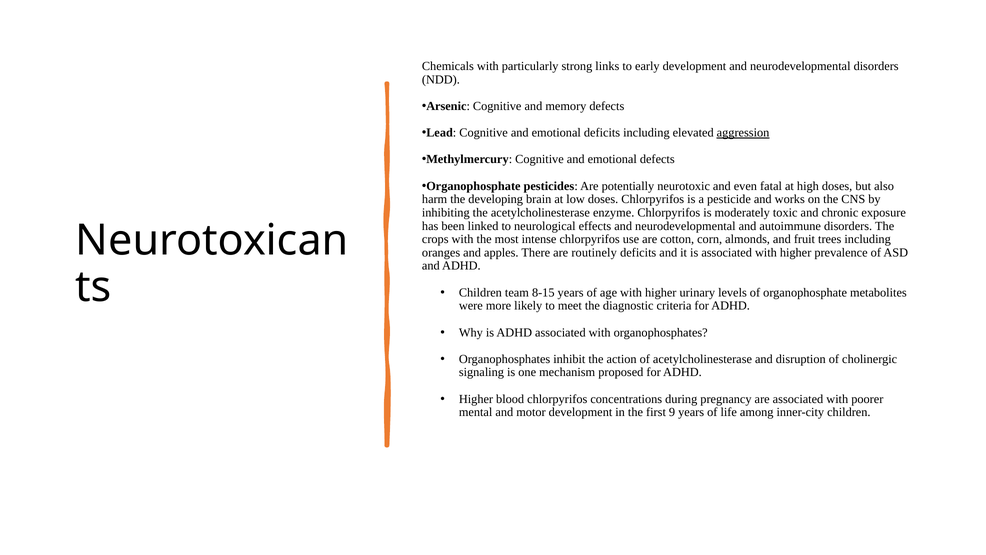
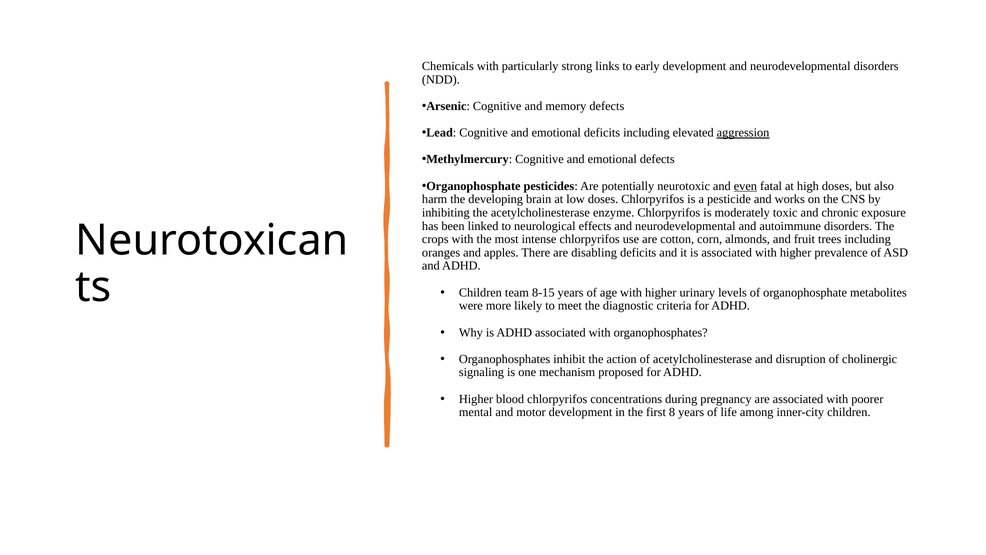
even underline: none -> present
routinely: routinely -> disabling
9: 9 -> 8
